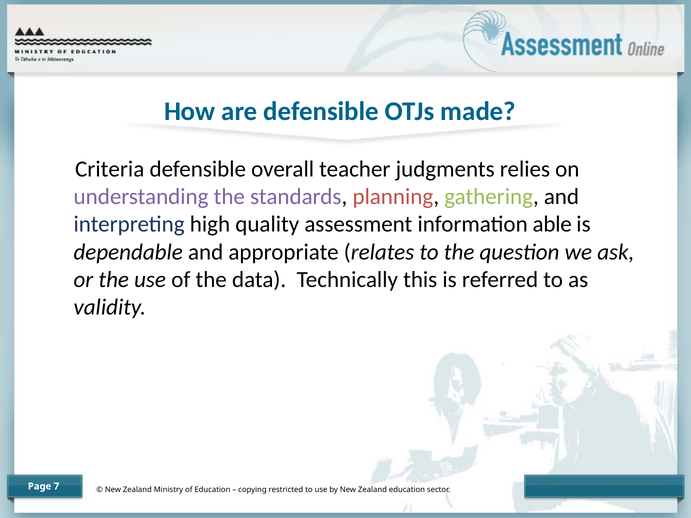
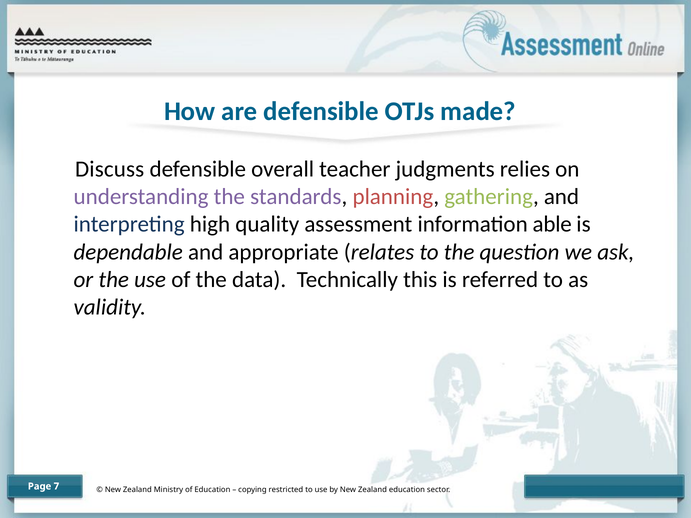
Criteria: Criteria -> Discuss
